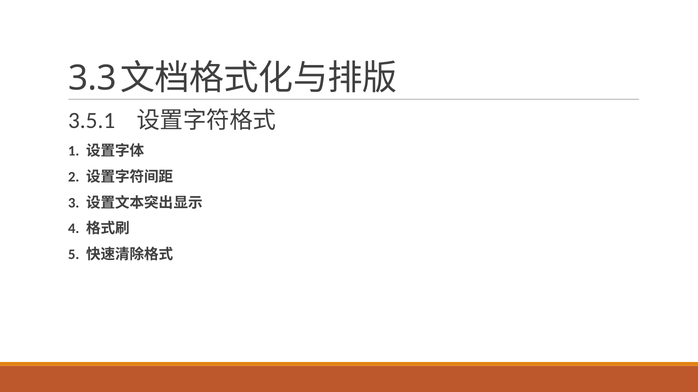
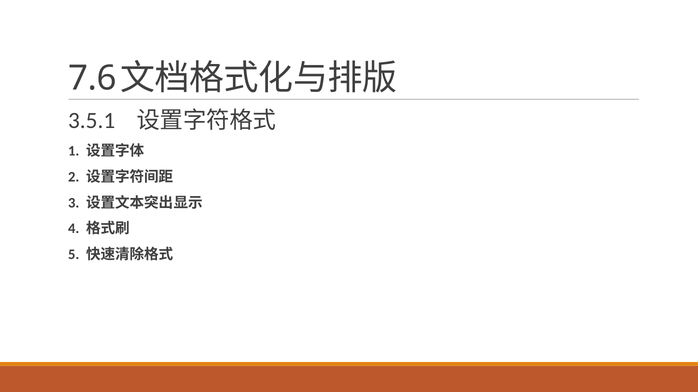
3.3: 3.3 -> 7.6
